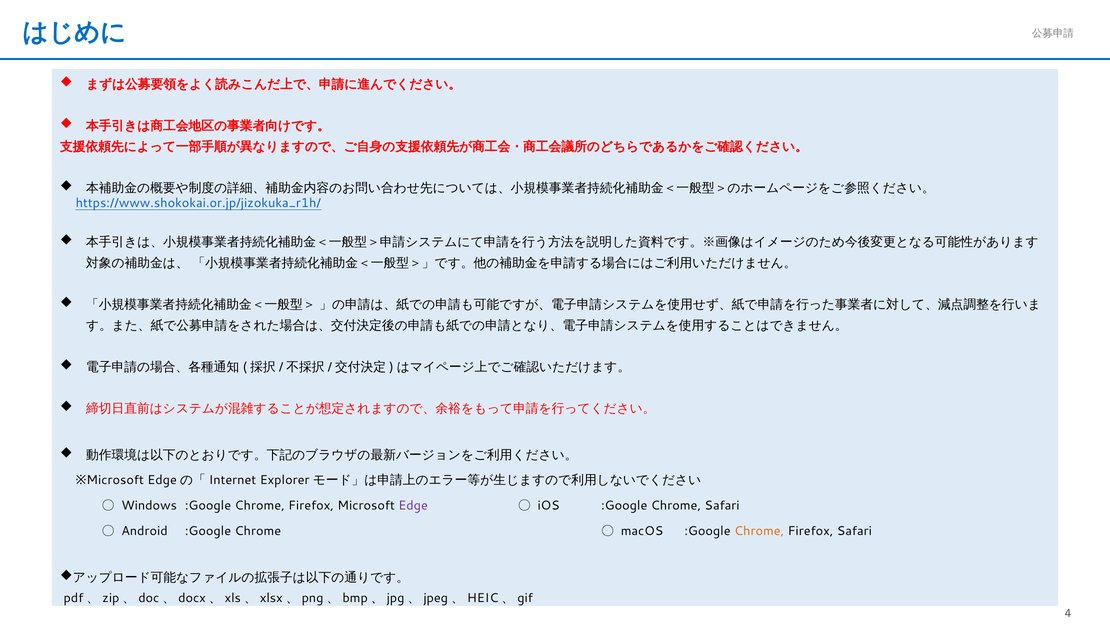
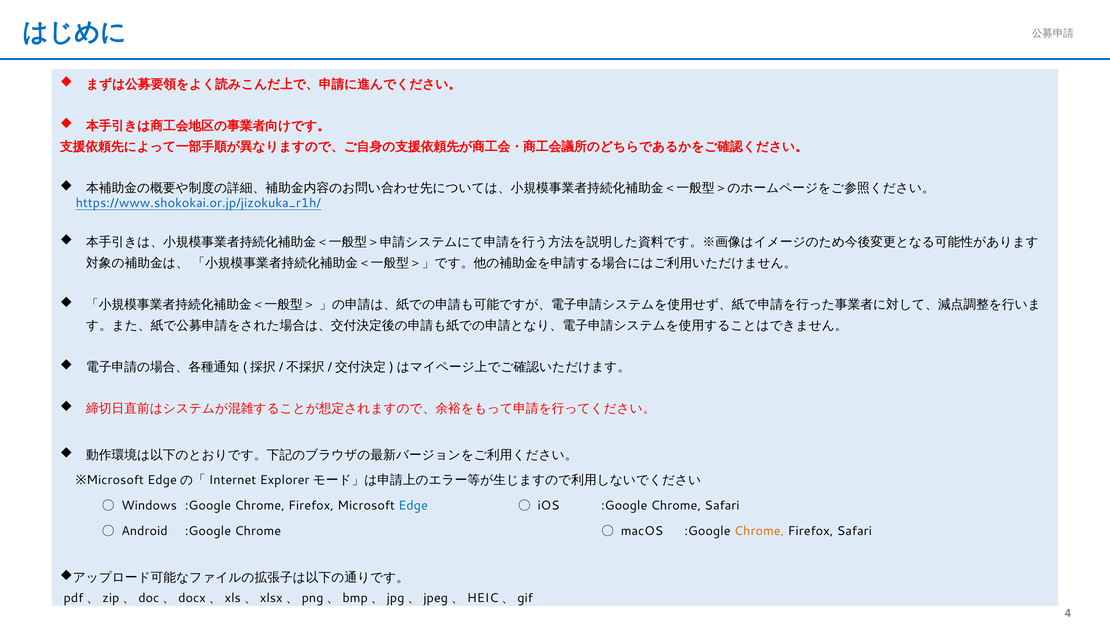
Edge colour: purple -> blue
